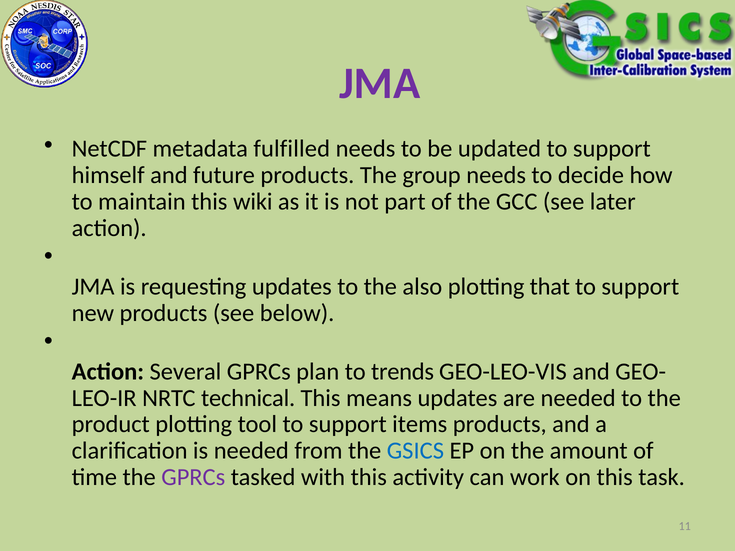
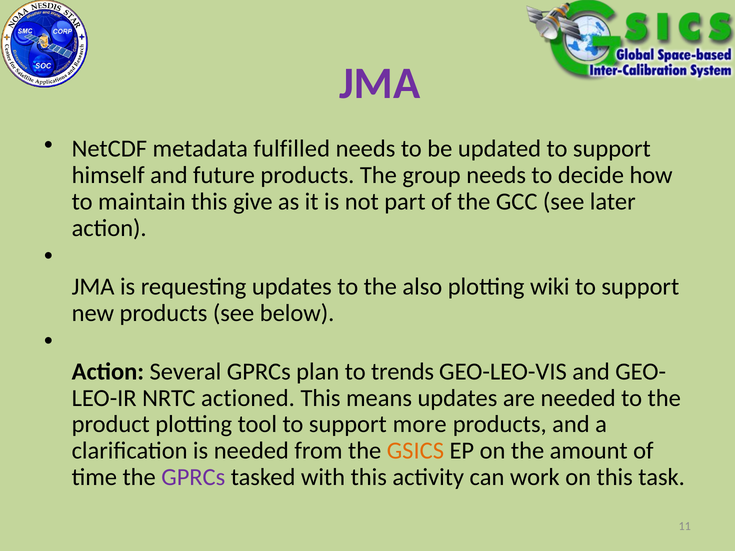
wiki: wiki -> give
that: that -> wiki
technical: technical -> actioned
items: items -> more
GSICS colour: blue -> orange
